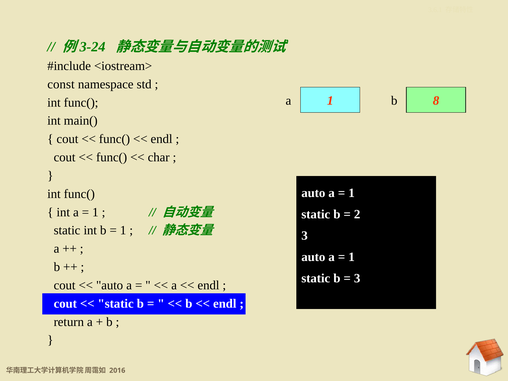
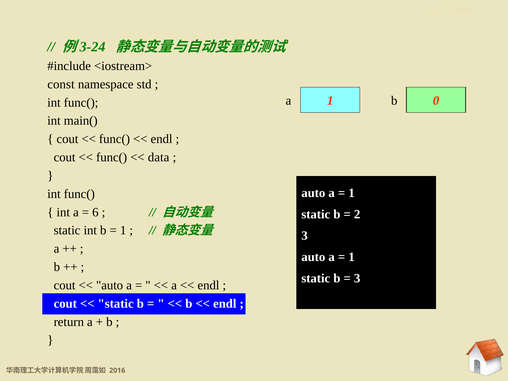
8: 8 -> 0
char: char -> data
1 at (95, 212): 1 -> 6
